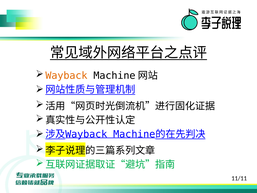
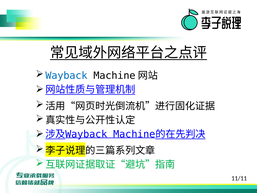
Wayback colour: orange -> blue
